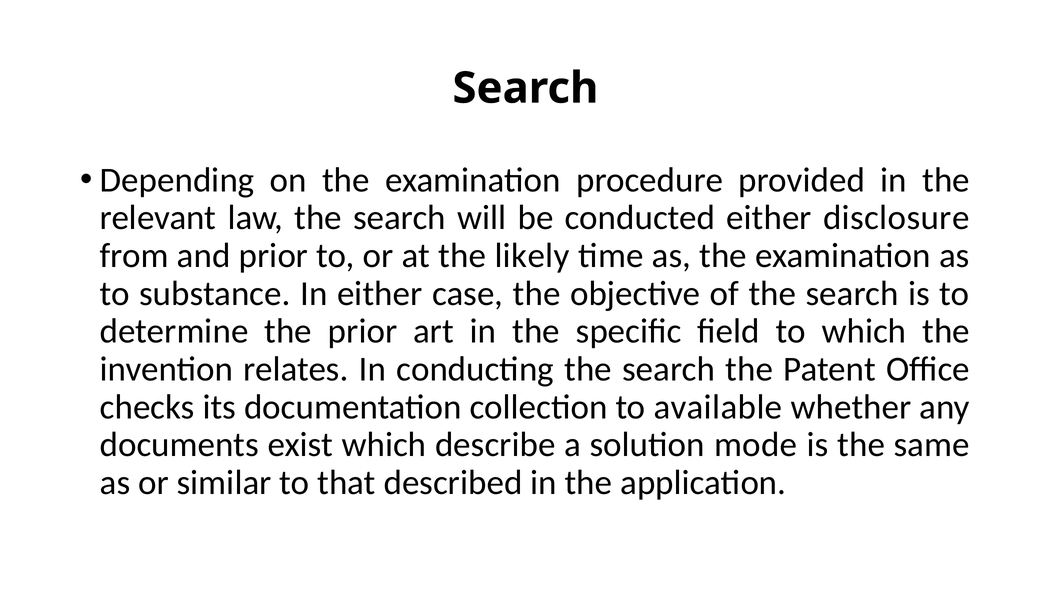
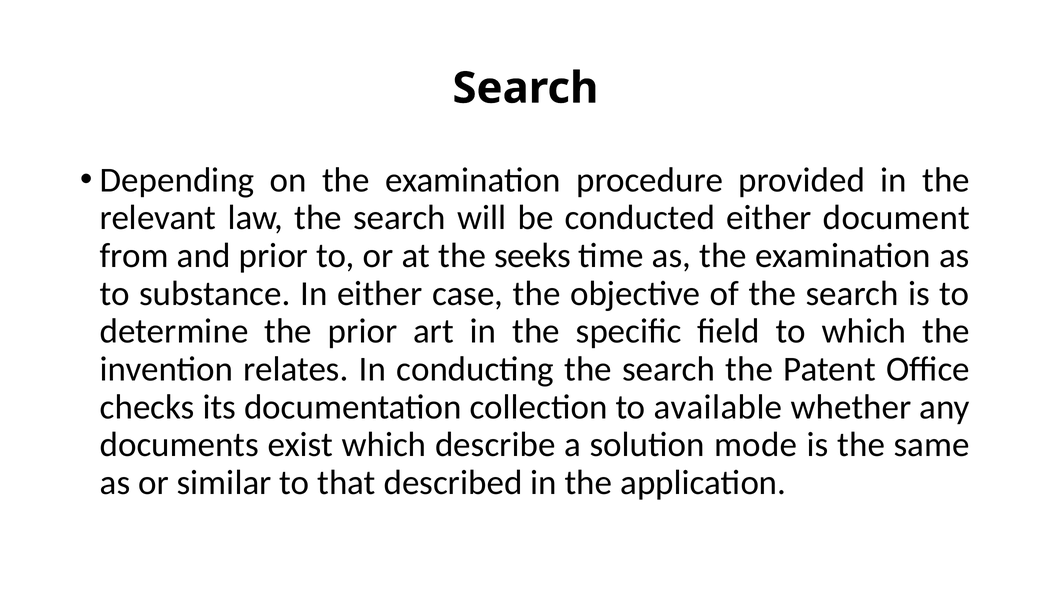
disclosure: disclosure -> document
likely: likely -> seeks
